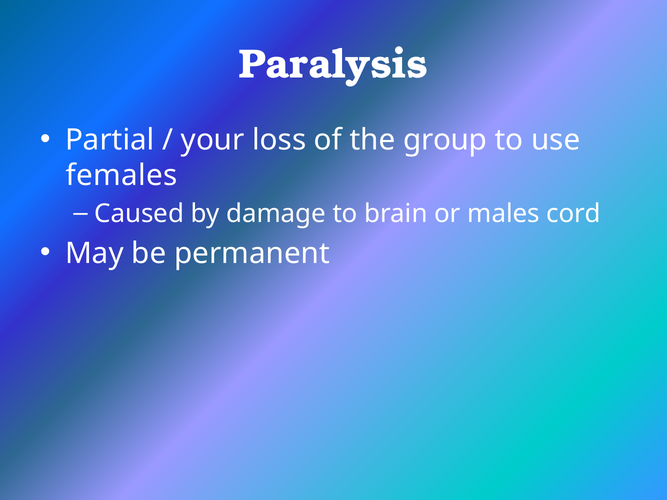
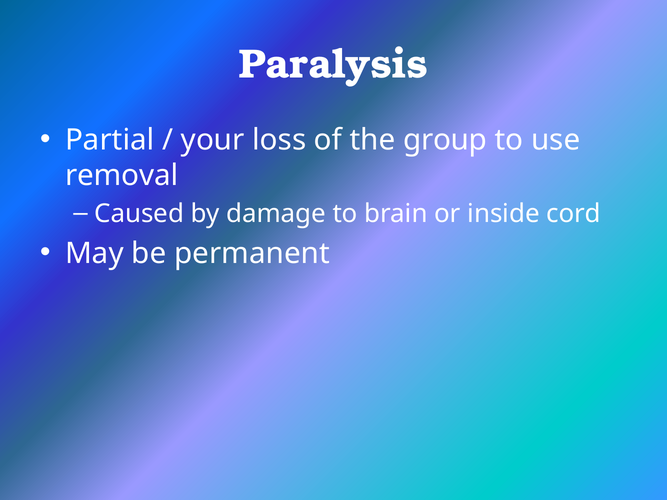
females: females -> removal
males: males -> inside
